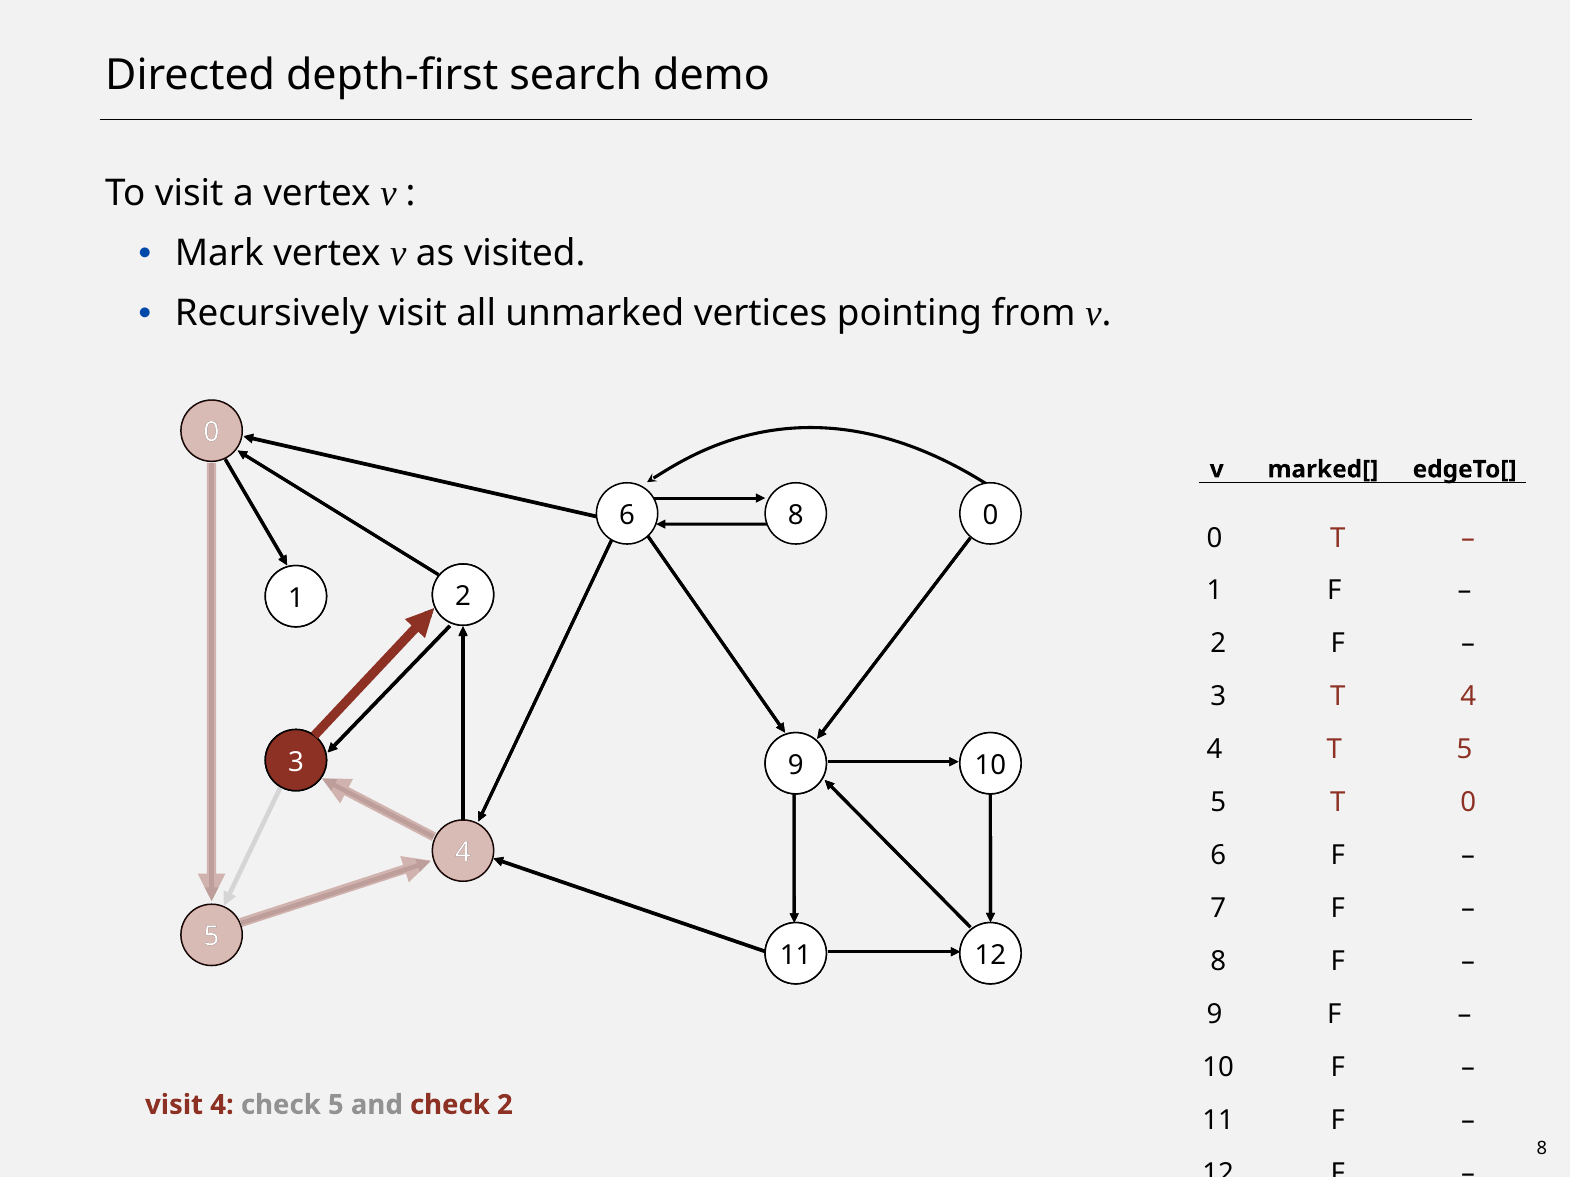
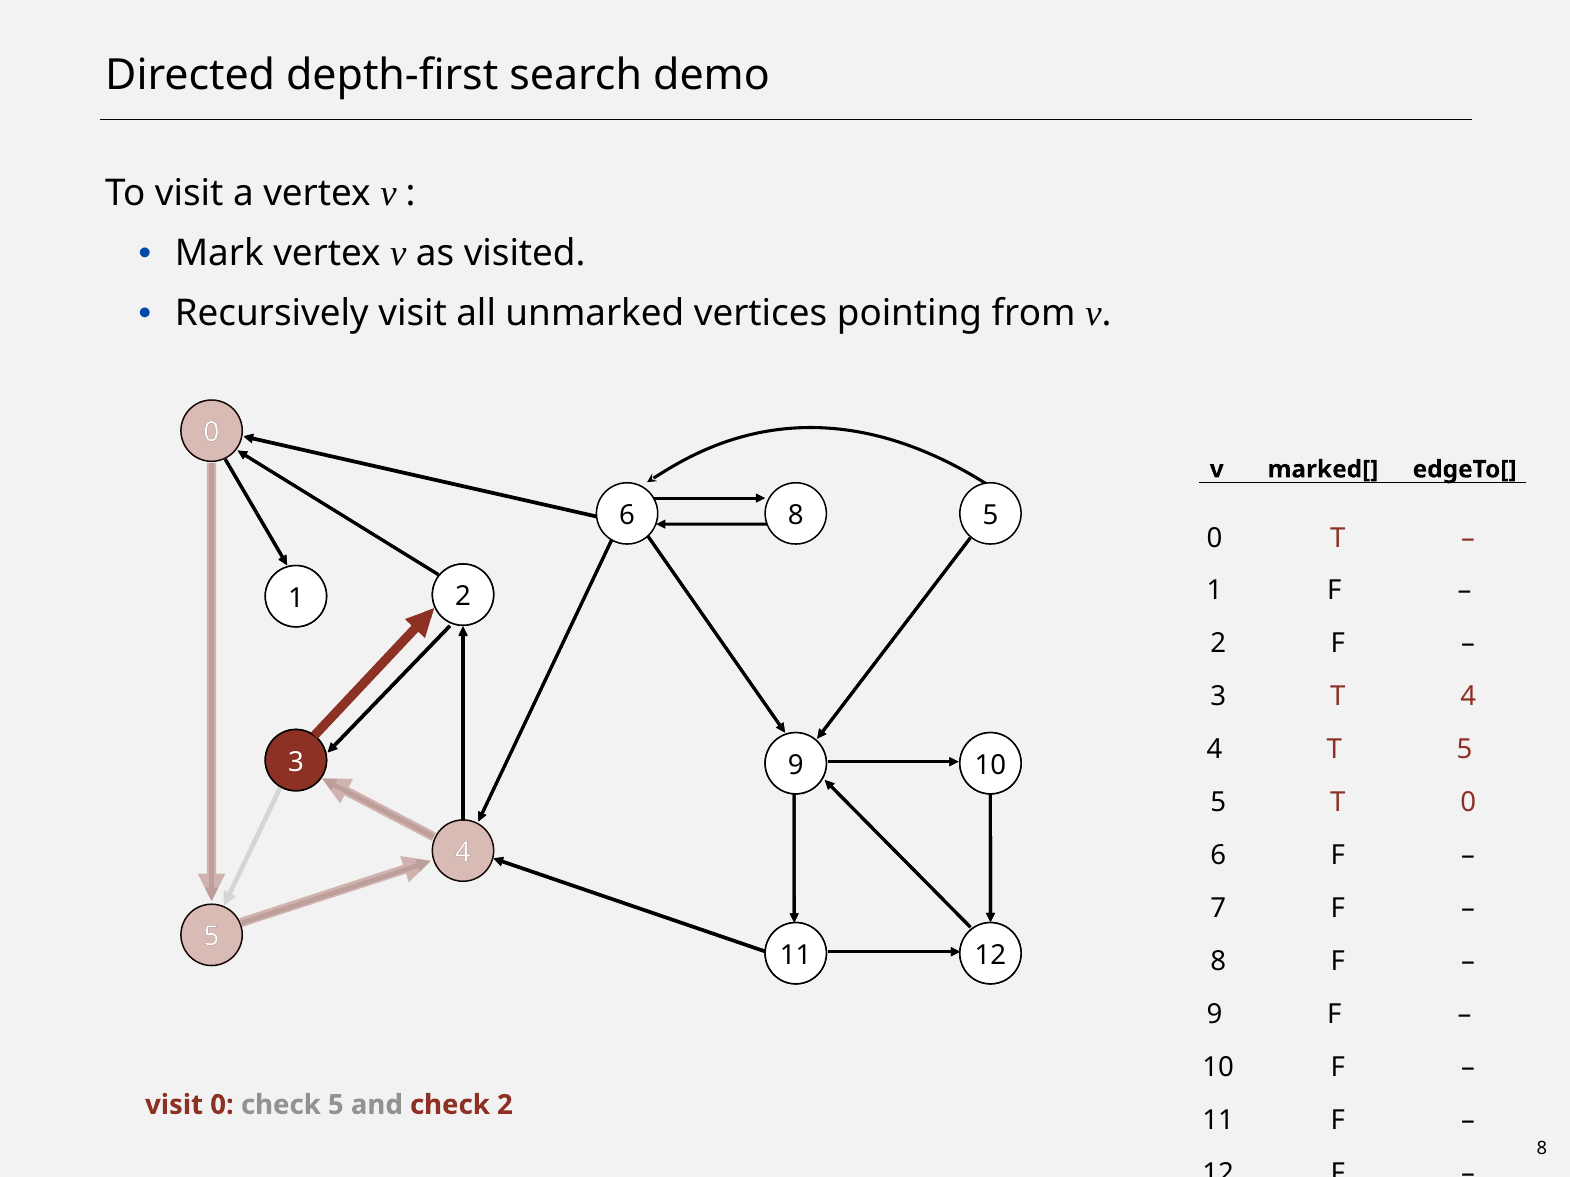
8 0: 0 -> 5
visit 4: 4 -> 0
